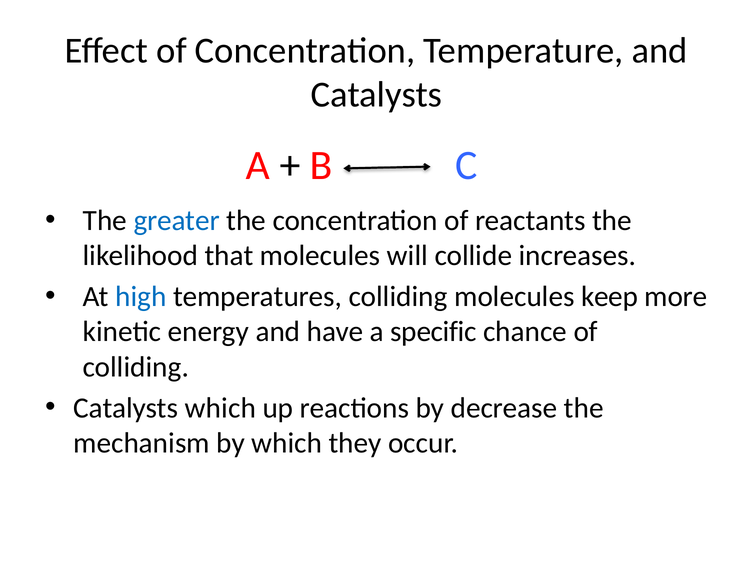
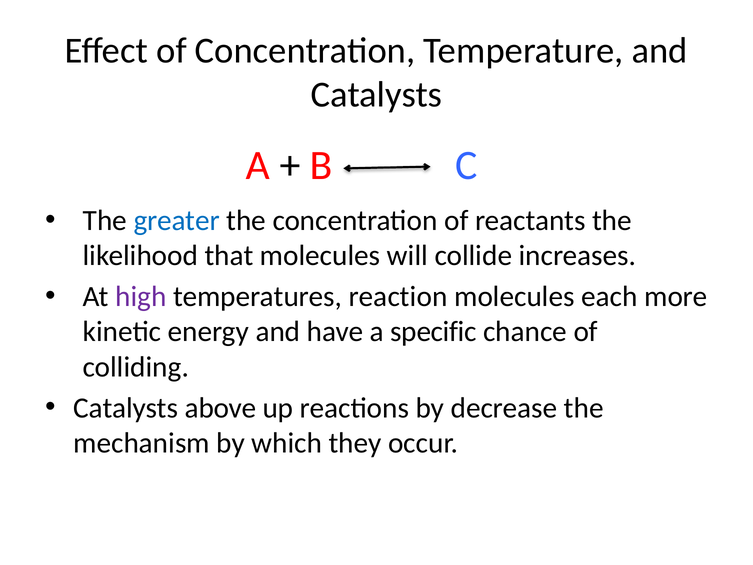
high colour: blue -> purple
temperatures colliding: colliding -> reaction
keep: keep -> each
Catalysts which: which -> above
